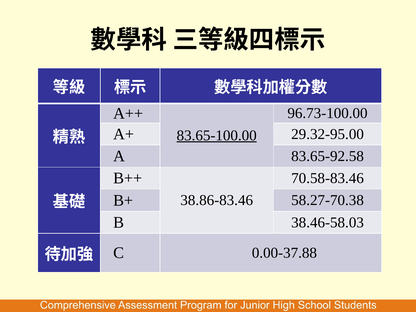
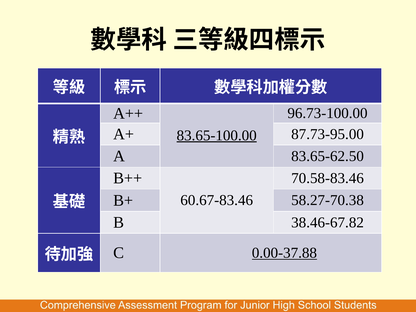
29.32-95.00: 29.32-95.00 -> 87.73-95.00
83.65-92.58: 83.65-92.58 -> 83.65-62.50
38.86-83.46: 38.86-83.46 -> 60.67-83.46
38.46-58.03: 38.46-58.03 -> 38.46-67.82
0.00-37.88 underline: none -> present
